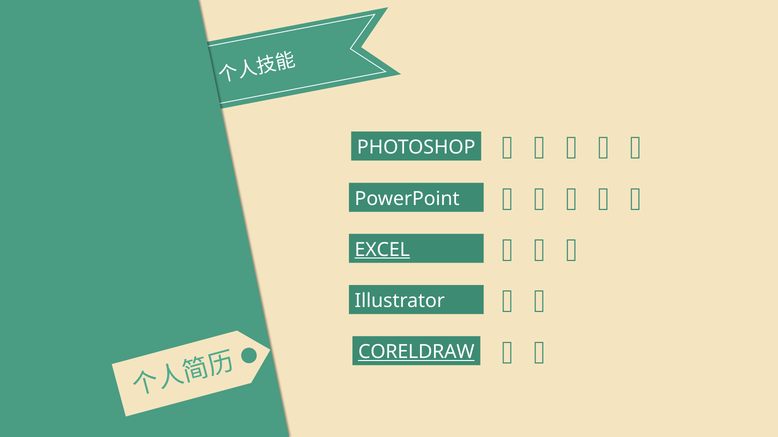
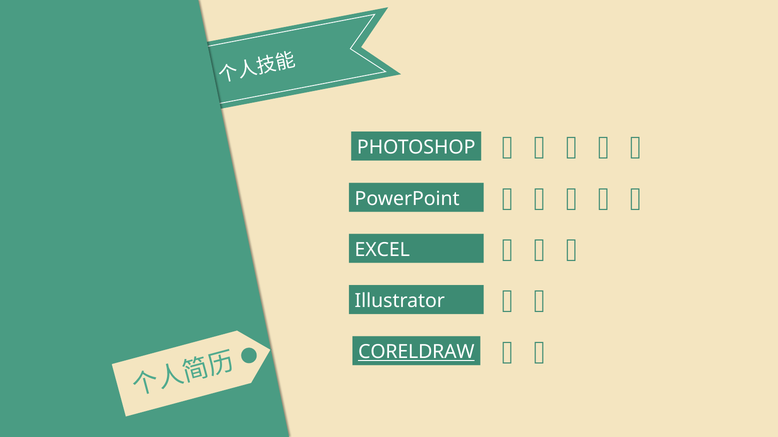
EXCEL underline: present -> none
